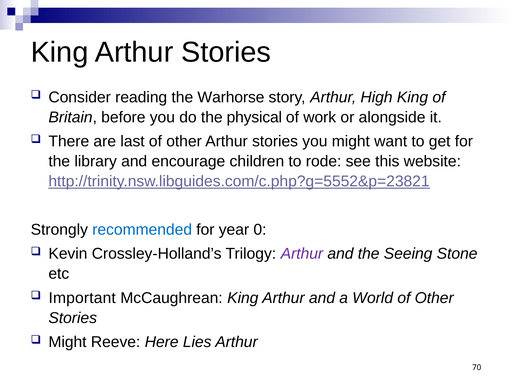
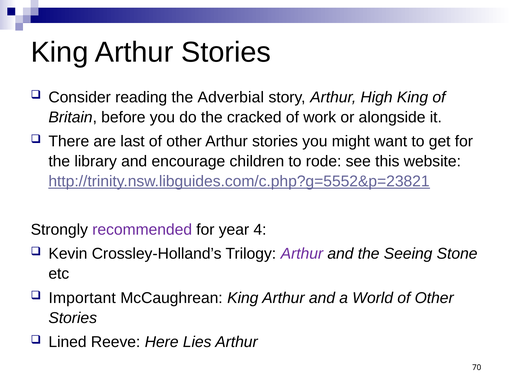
Warhorse: Warhorse -> Adverbial
physical: physical -> cracked
recommended colour: blue -> purple
0: 0 -> 4
Might at (68, 342): Might -> Lined
